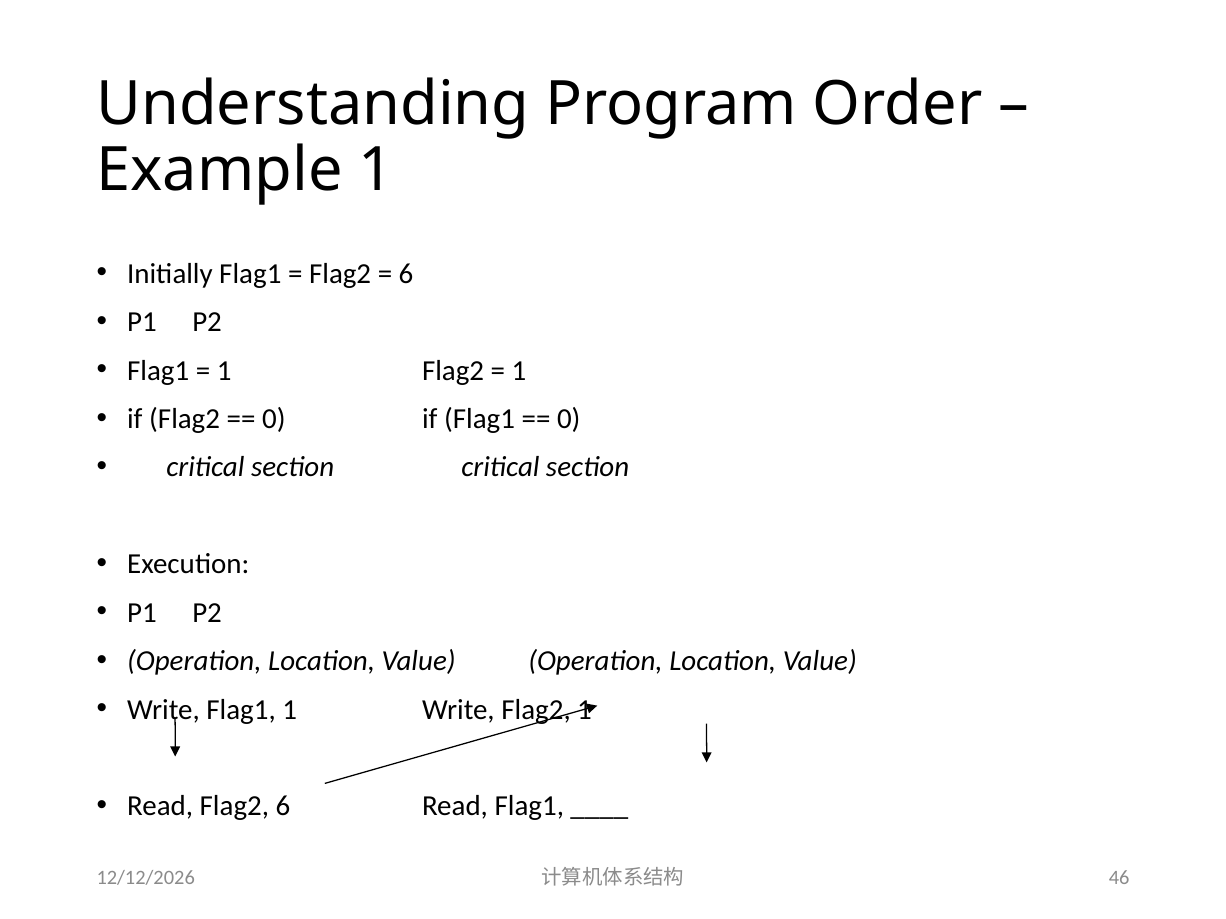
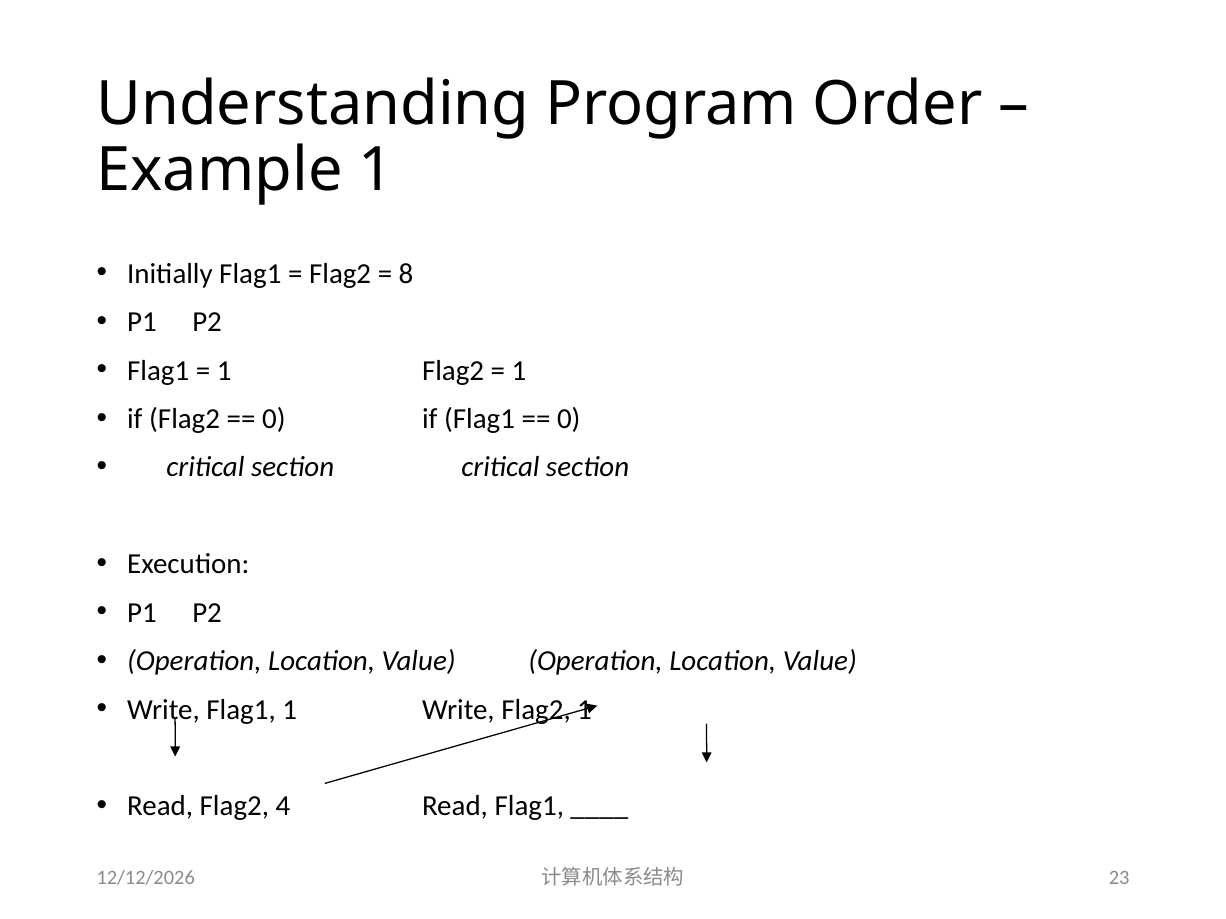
6 at (406, 274): 6 -> 8
Flag2 6: 6 -> 4
46: 46 -> 23
